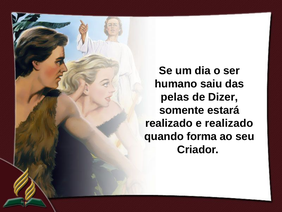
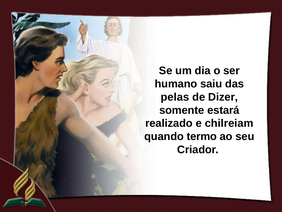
e realizado: realizado -> chilreiam
forma: forma -> termo
